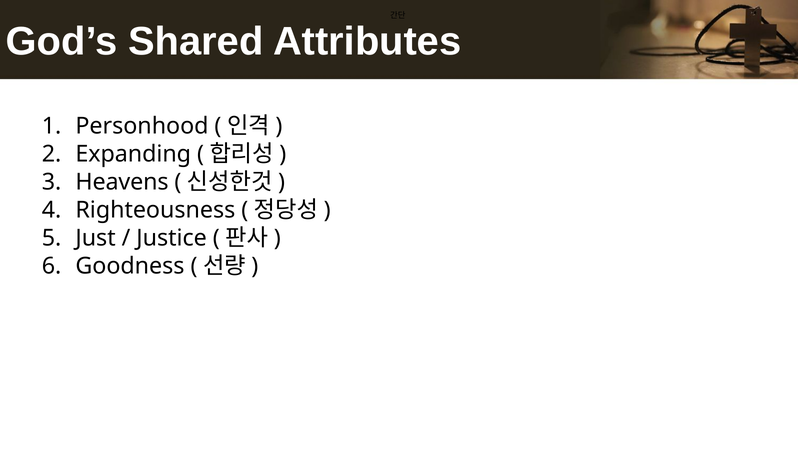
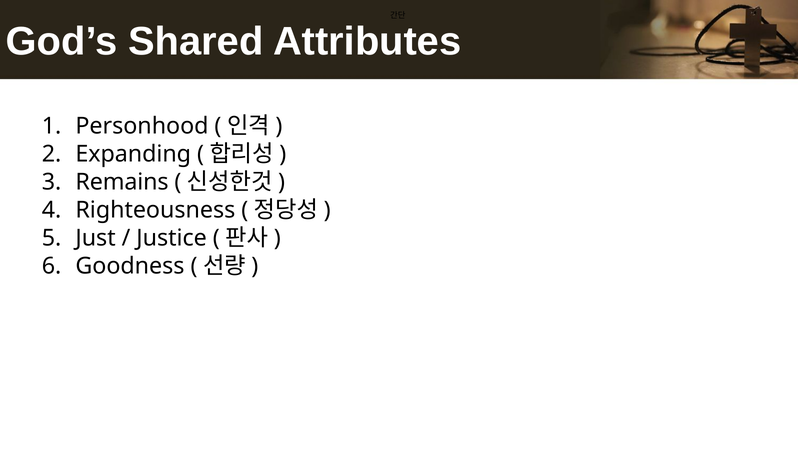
Heavens: Heavens -> Remains
